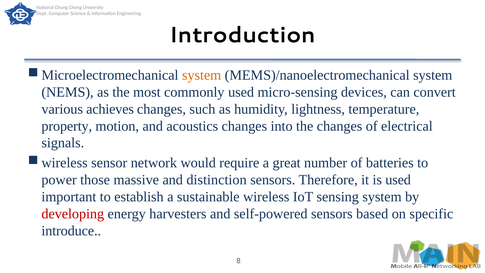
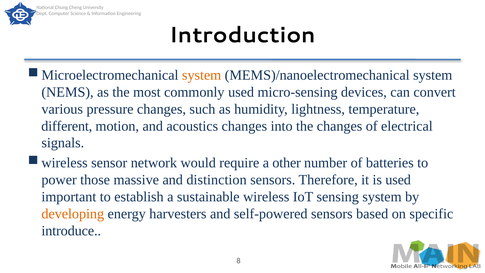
achieves: achieves -> pressure
property: property -> different
great: great -> other
developing colour: red -> orange
